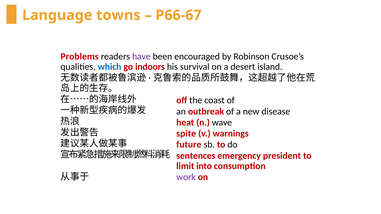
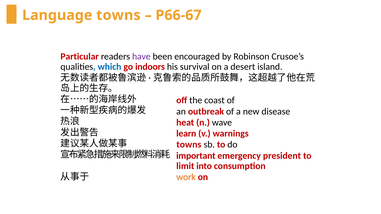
Problems: Problems -> Particular
spite: spite -> learn
future at (189, 145): future -> towns
sentences: sentences -> important
work colour: purple -> orange
